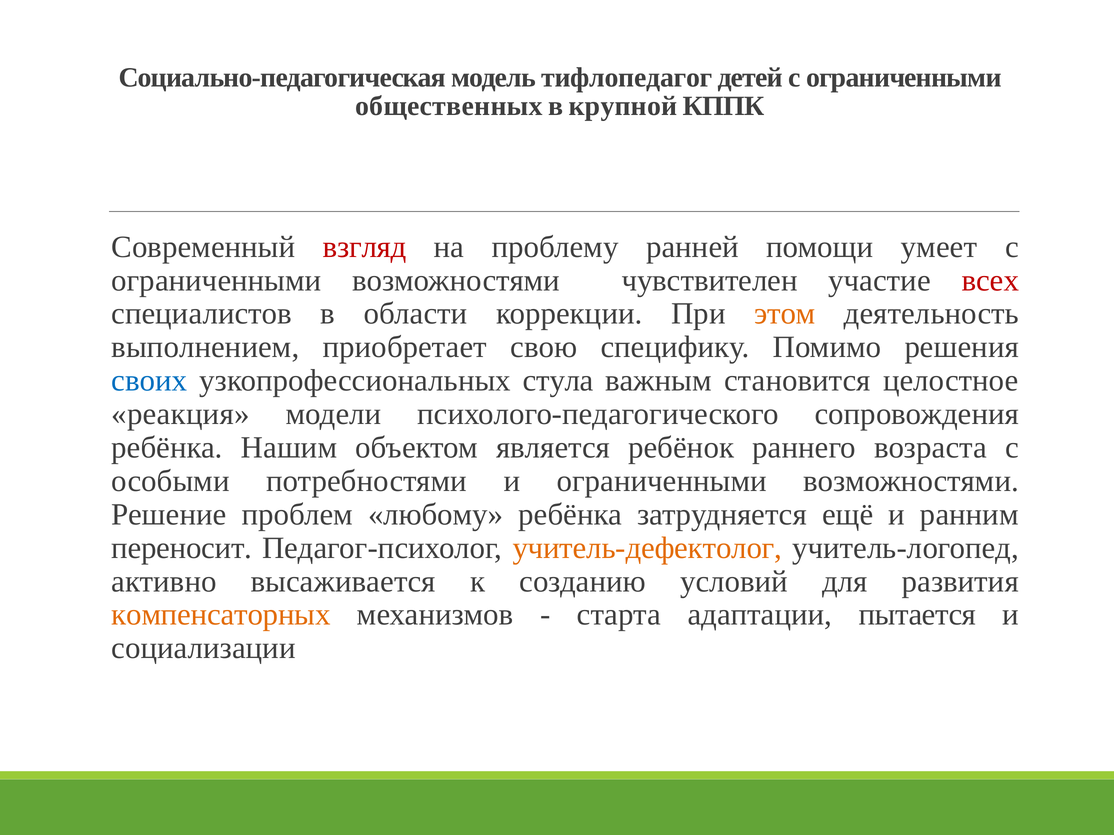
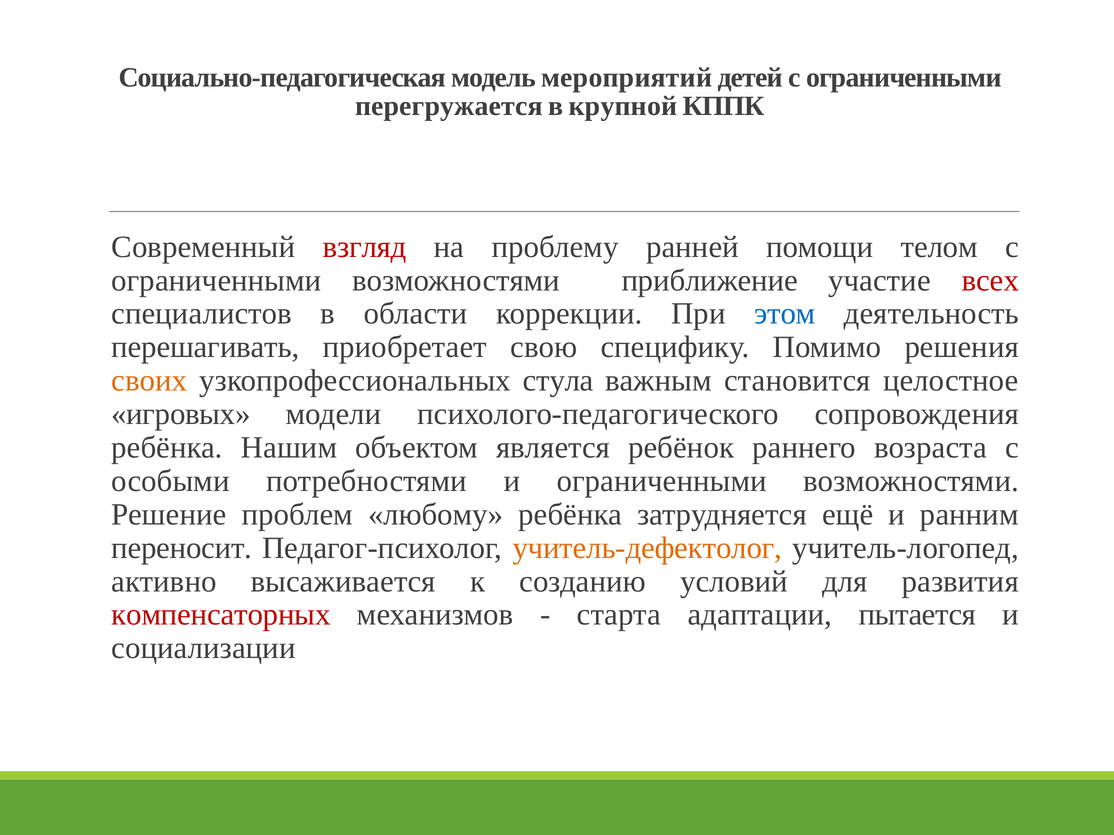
тифлопедагог: тифлопедагог -> мероприятий
общественных: общественных -> перегружается
умеет: умеет -> телом
чувствителен: чувствителен -> приближение
этом colour: orange -> blue
выполнением: выполнением -> перешагивать
своих colour: blue -> orange
реакция: реакция -> игровых
компенсаторных colour: orange -> red
